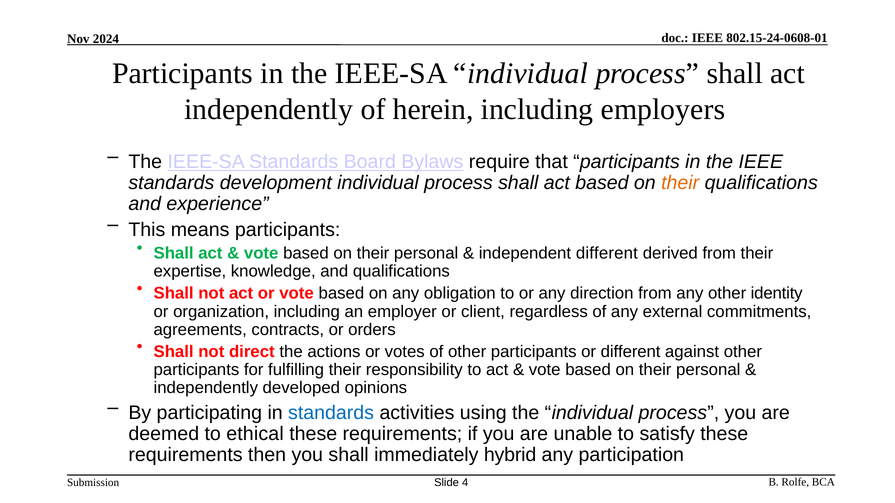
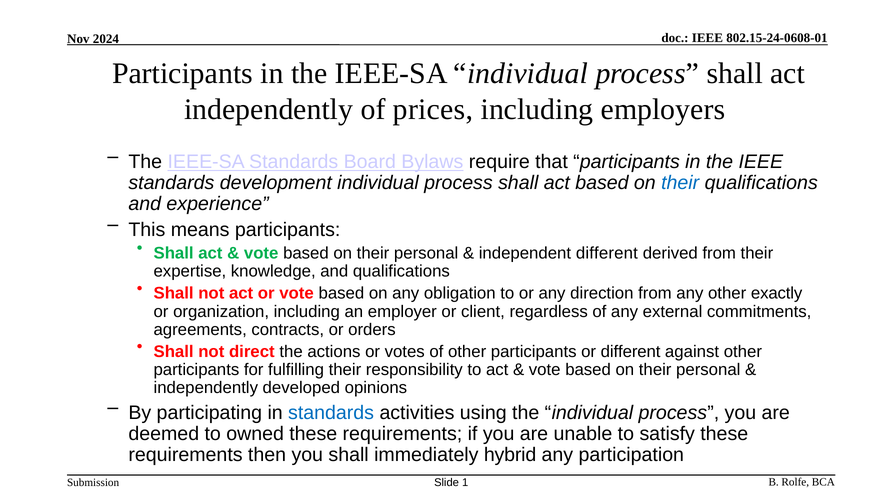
herein: herein -> prices
their at (680, 183) colour: orange -> blue
identity: identity -> exactly
ethical: ethical -> owned
4: 4 -> 1
